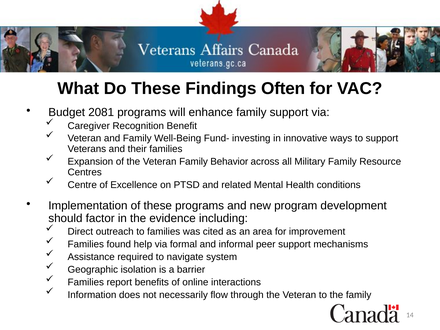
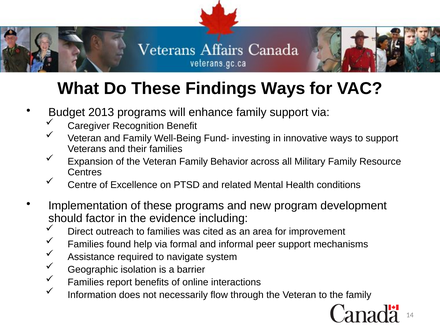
Findings Often: Often -> Ways
2081: 2081 -> 2013
